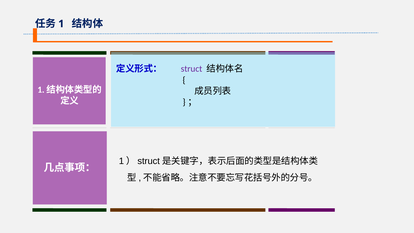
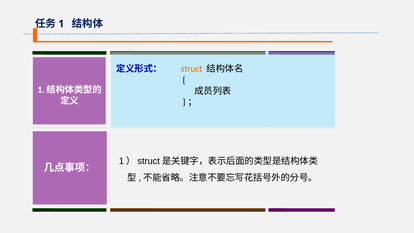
struct colour: purple -> orange
